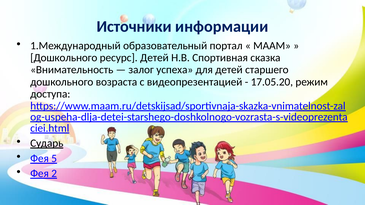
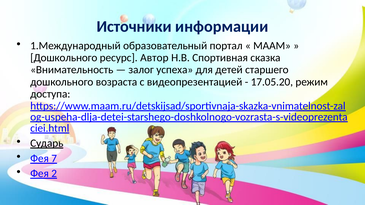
ресурс Детей: Детей -> Автор
5: 5 -> 7
